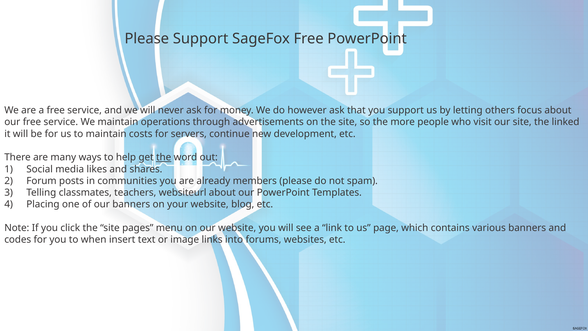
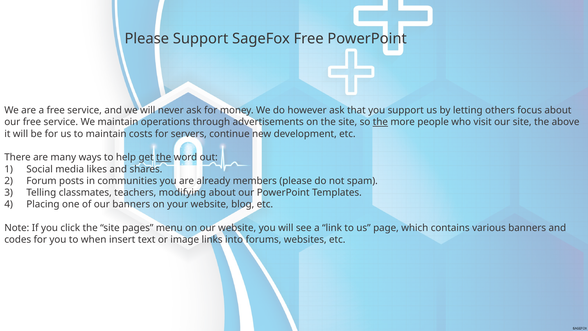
the at (380, 122) underline: none -> present
linked: linked -> above
websiteurl: websiteurl -> modifying
